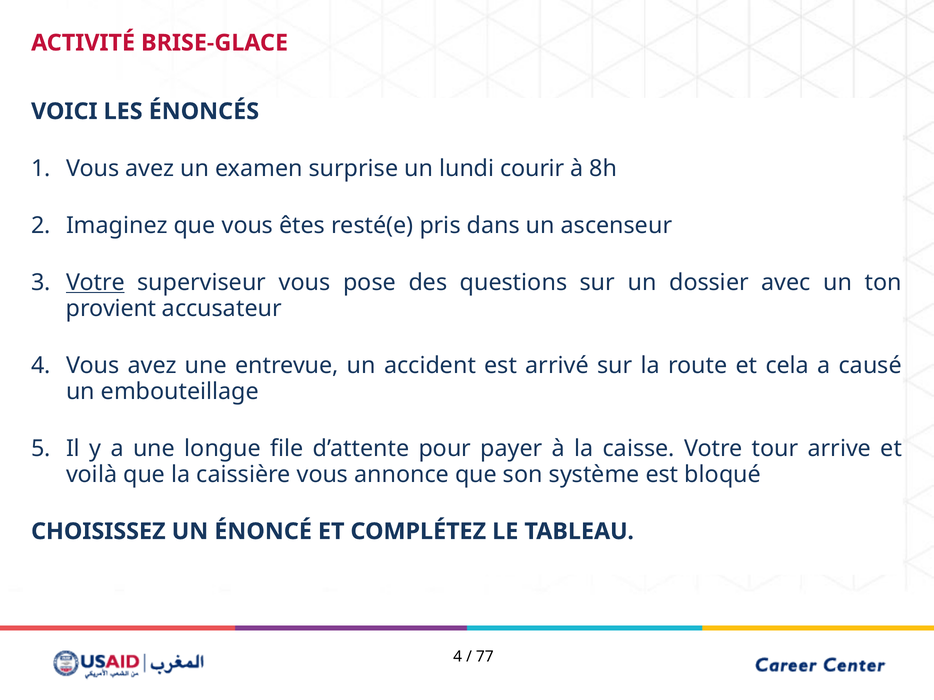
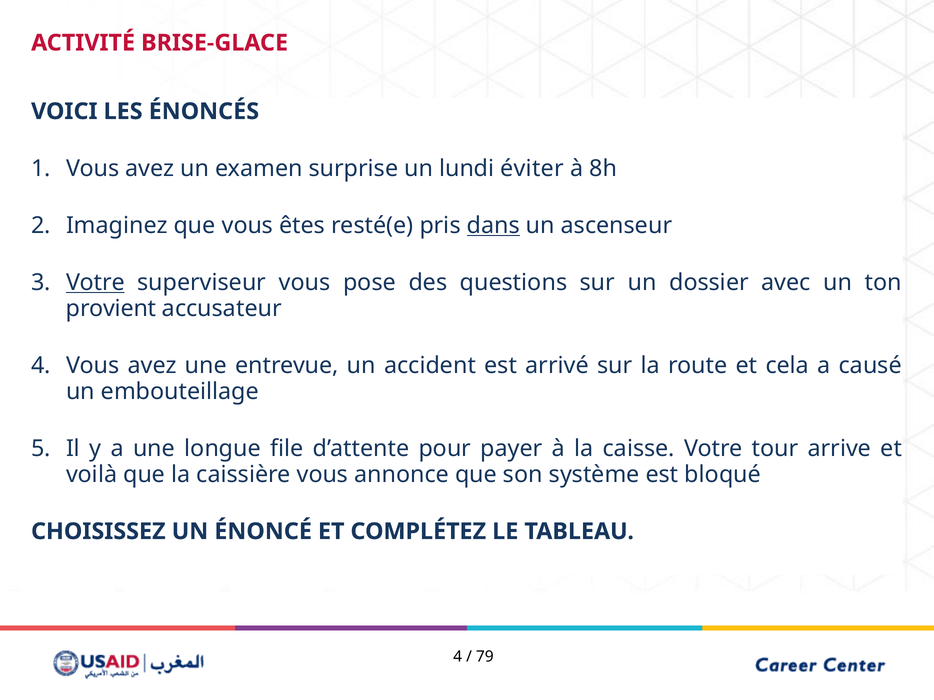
courir: courir -> éviter
dans underline: none -> present
77: 77 -> 79
